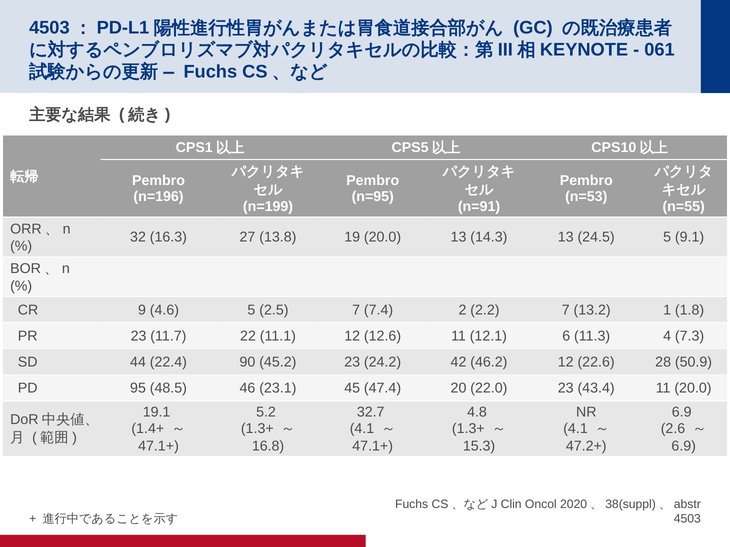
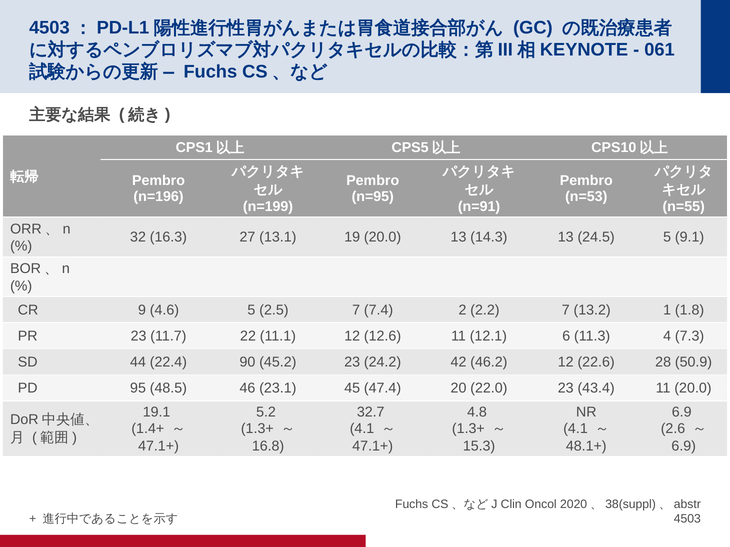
13.8: 13.8 -> 13.1
47.2+: 47.2+ -> 48.1+
